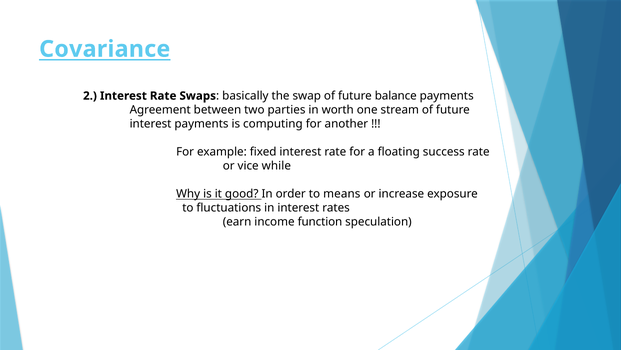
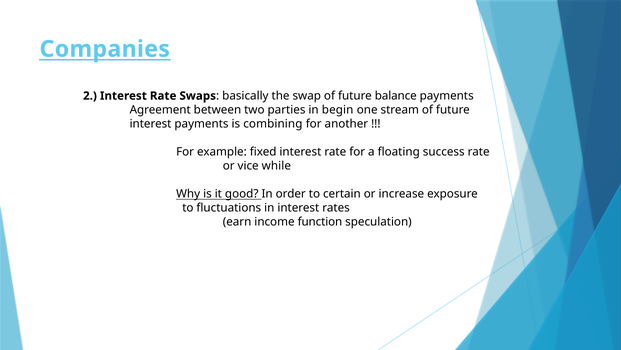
Covariance: Covariance -> Companies
worth: worth -> begin
computing: computing -> combining
means: means -> certain
